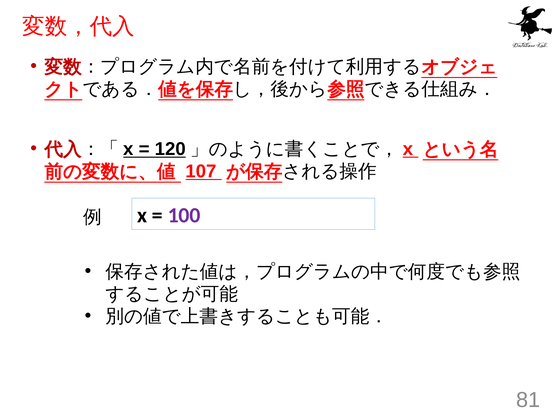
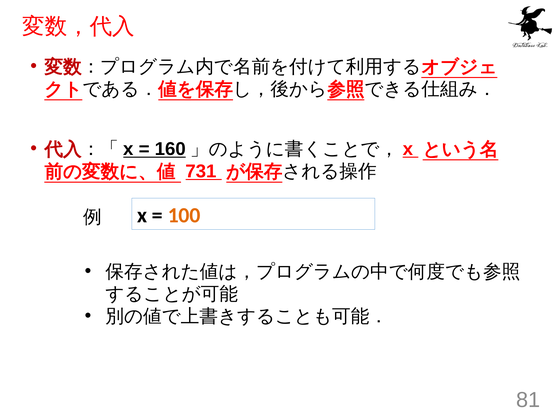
120: 120 -> 160
107: 107 -> 731
100 colour: purple -> orange
